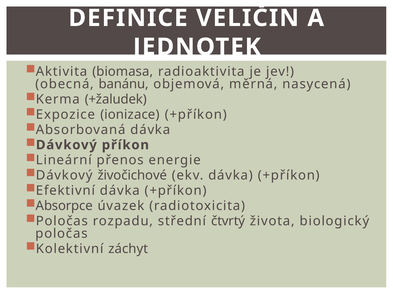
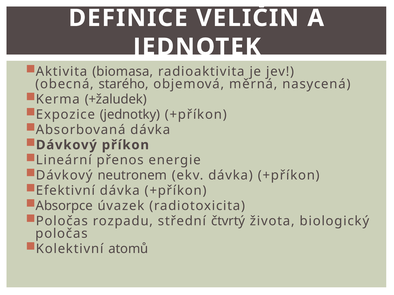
banánu: banánu -> starého
ionizace: ionizace -> jednotky
živočichové: živočichové -> neutronem
záchyt: záchyt -> atomů
